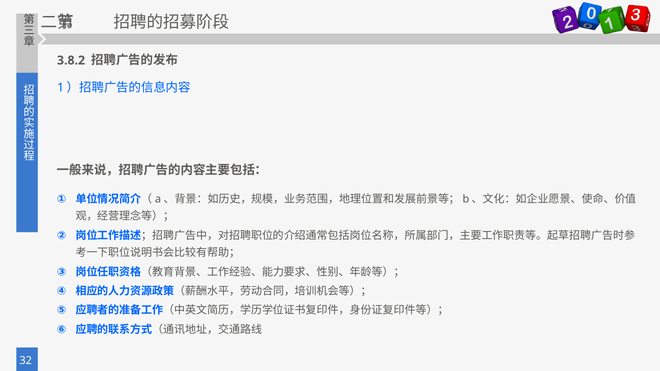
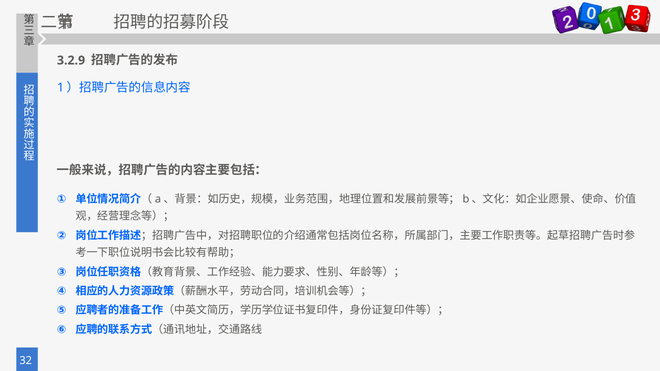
3.8.2: 3.8.2 -> 3.2.9
